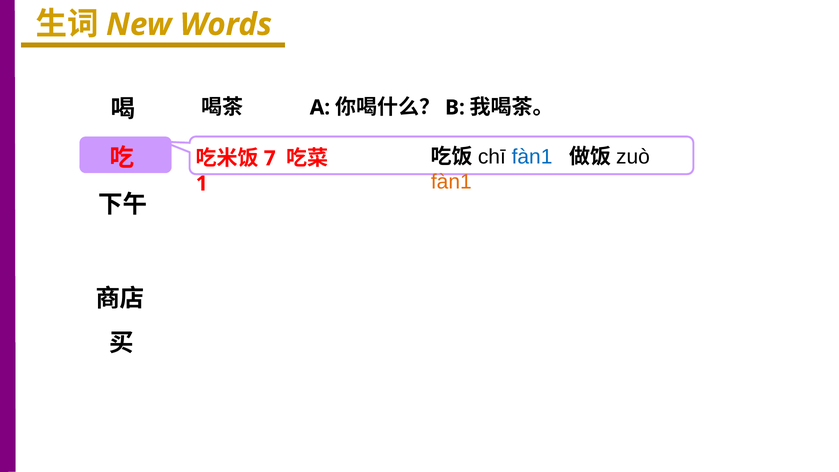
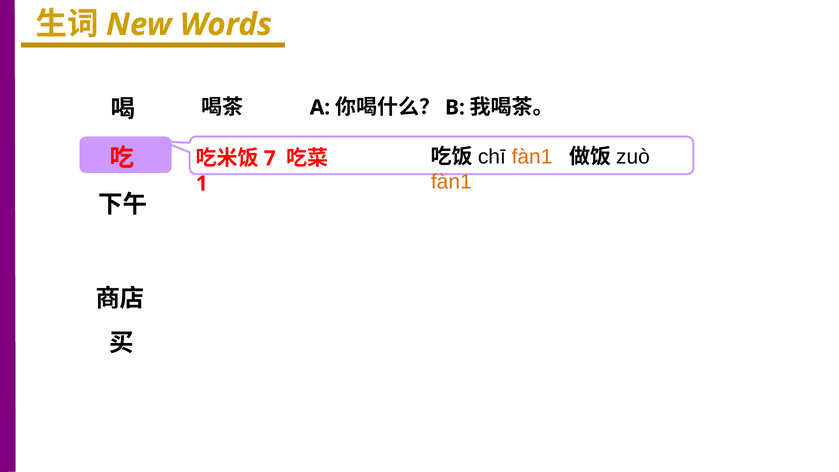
fàn1 at (532, 157) colour: blue -> orange
